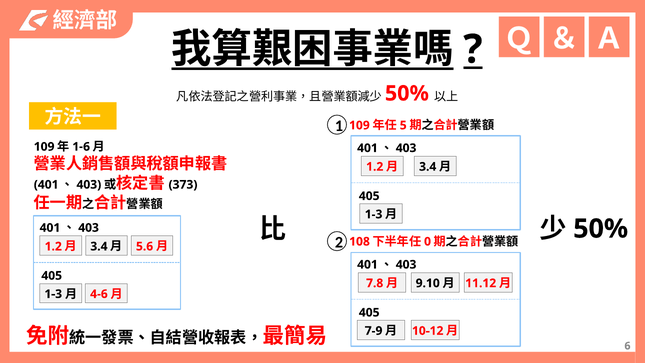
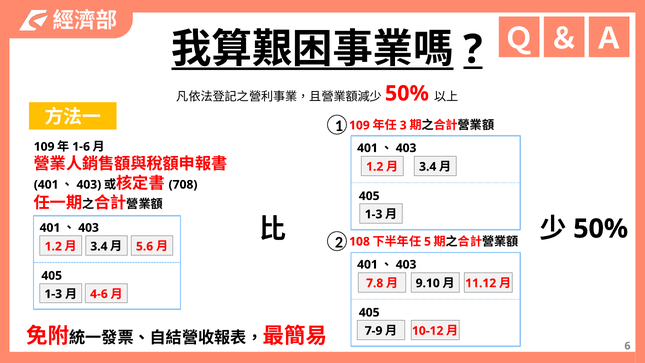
5: 5 -> 3
373: 373 -> 708
0: 0 -> 5
